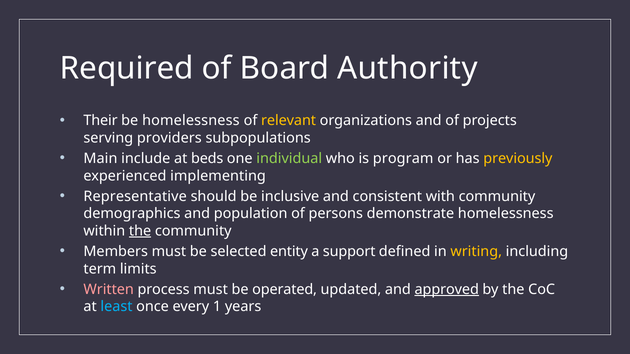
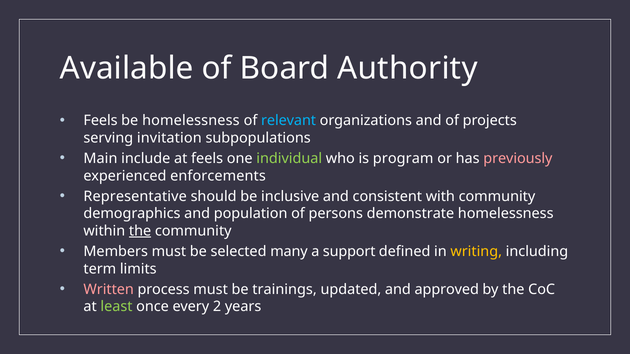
Required: Required -> Available
Their at (101, 121): Their -> Feels
relevant colour: yellow -> light blue
providers: providers -> invitation
at beds: beds -> feels
previously colour: yellow -> pink
implementing: implementing -> enforcements
entity: entity -> many
operated: operated -> trainings
approved underline: present -> none
least colour: light blue -> light green
1: 1 -> 2
